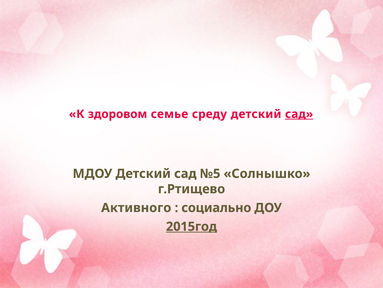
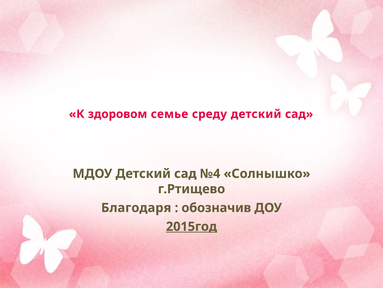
сад at (299, 114) underline: present -> none
№5: №5 -> №4
Активного: Активного -> Благодаря
социально: социально -> обозначив
